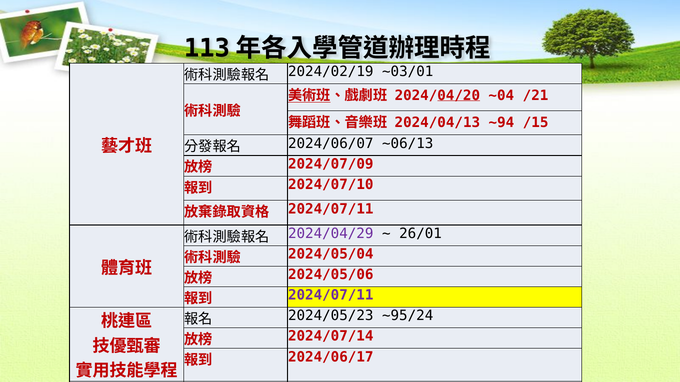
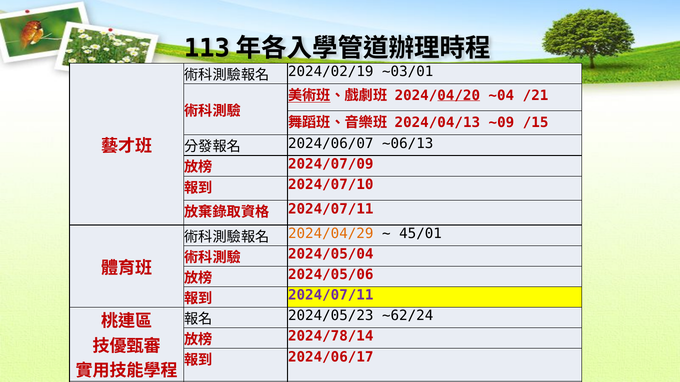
~94: ~94 -> ~09
2024/04/29 colour: purple -> orange
26/01: 26/01 -> 45/01
~95/24: ~95/24 -> ~62/24
2024/07/14: 2024/07/14 -> 2024/78/14
